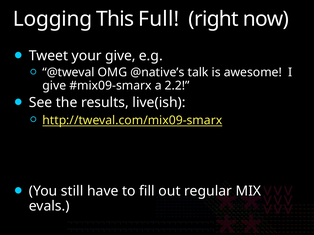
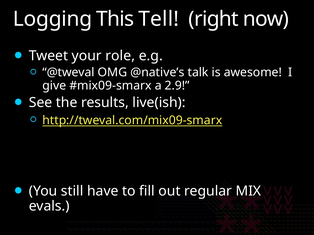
Full: Full -> Tell
your give: give -> role
2.2: 2.2 -> 2.9
